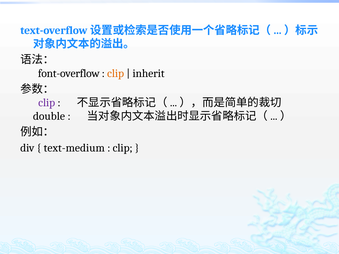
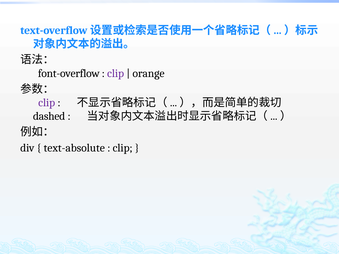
clip at (116, 73) colour: orange -> purple
inherit: inherit -> orange
double: double -> dashed
text-medium: text-medium -> text-absolute
